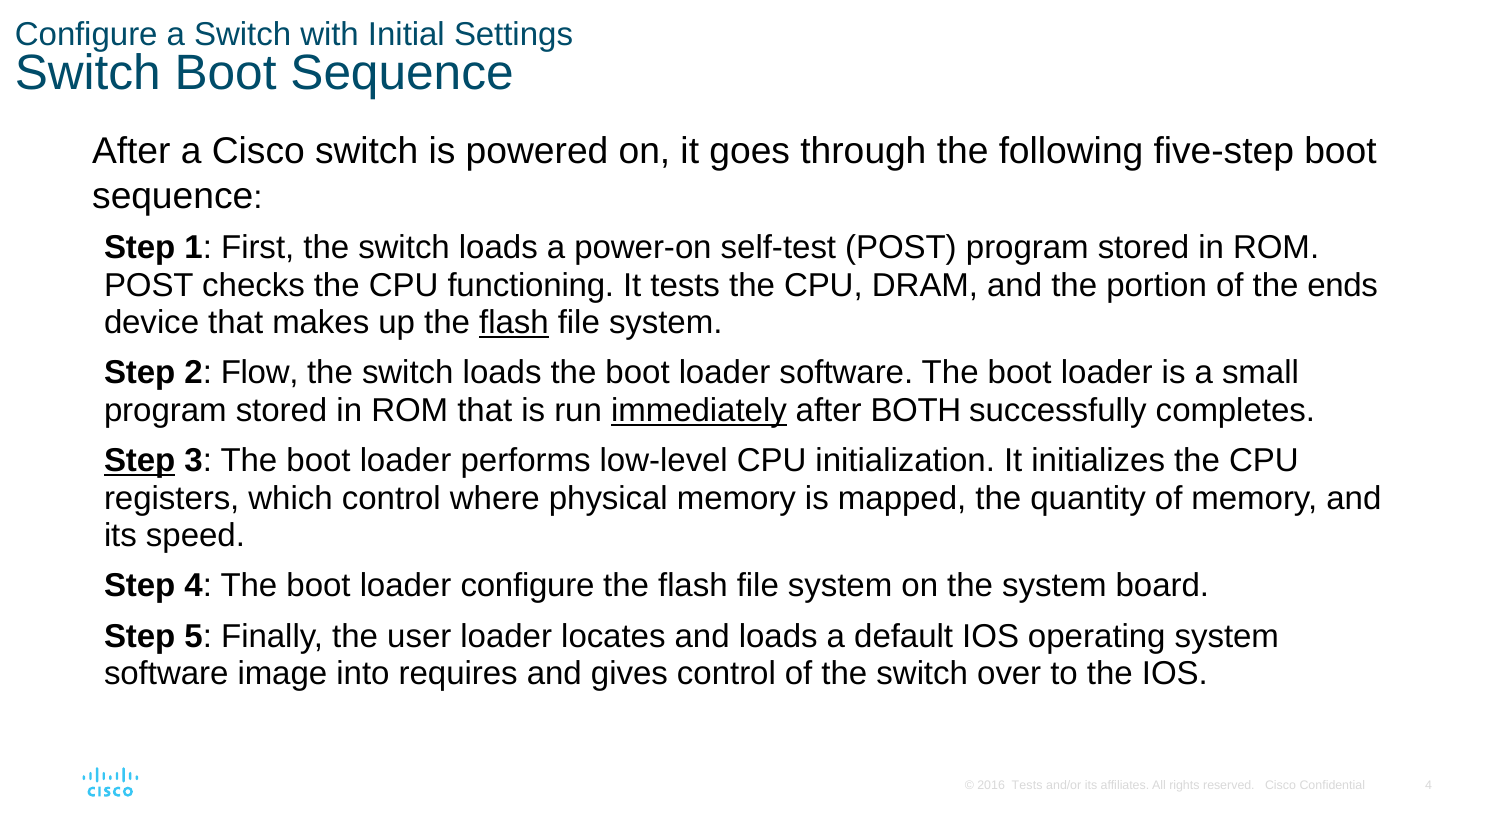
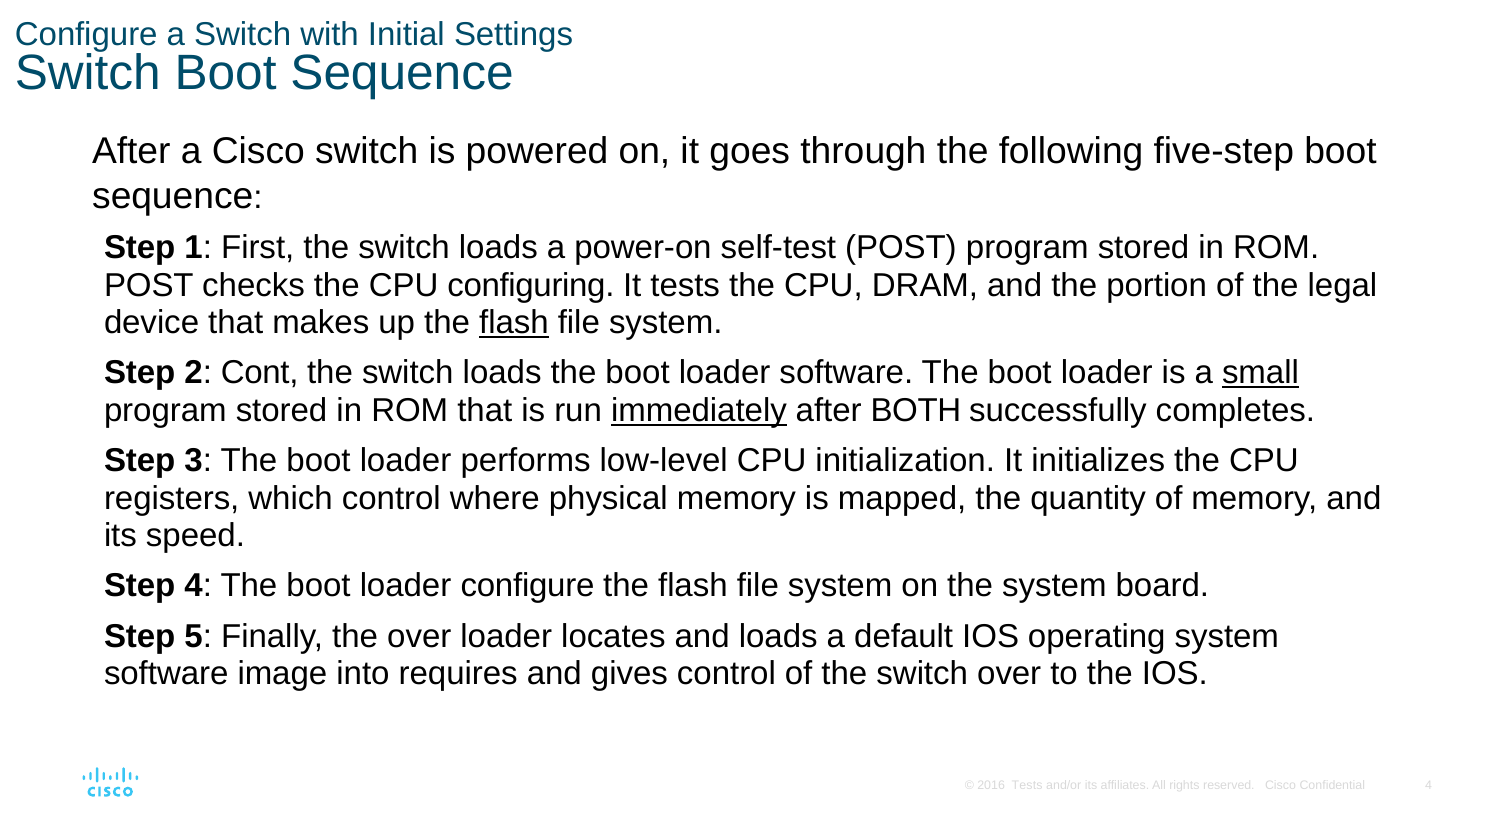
functioning: functioning -> configuring
ends: ends -> legal
Flow: Flow -> Cont
small underline: none -> present
Step at (140, 461) underline: present -> none
the user: user -> over
